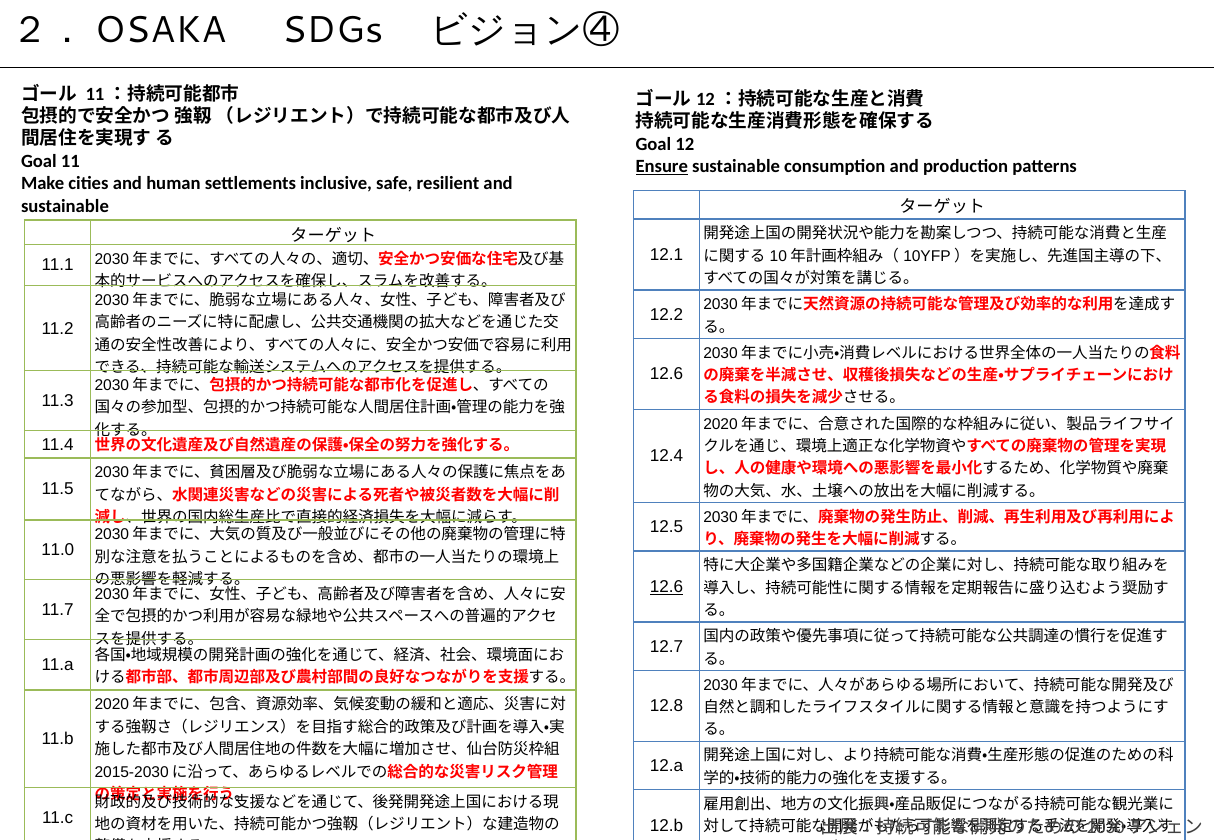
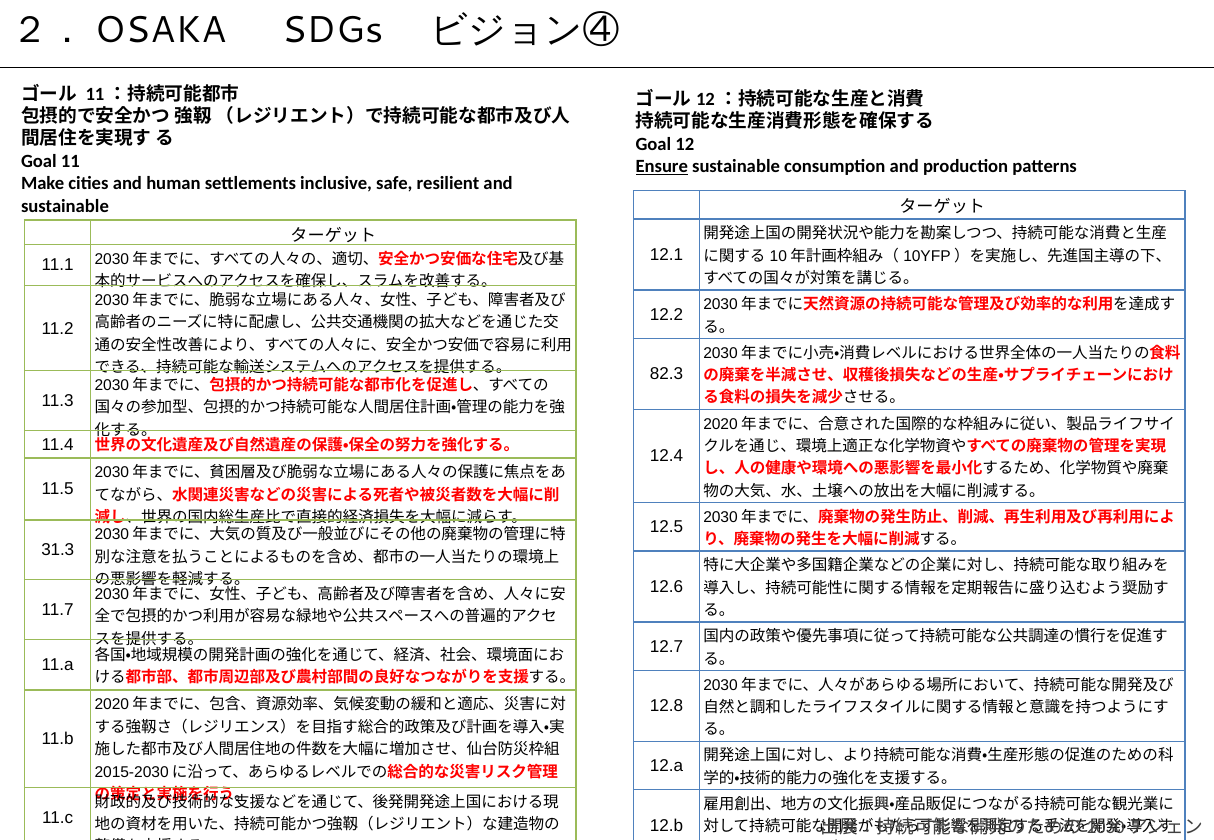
12.6 at (666, 374): 12.6 -> 82.3
11.0: 11.0 -> 31.3
12.6 at (666, 587) underline: present -> none
